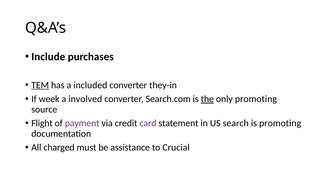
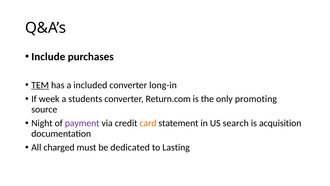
they-in: they-in -> long-in
involved: involved -> students
Search.com: Search.com -> Return.com
the underline: present -> none
Flight: Flight -> Night
card colour: purple -> orange
is promoting: promoting -> acquisition
assistance: assistance -> dedicated
Crucial: Crucial -> Lasting
